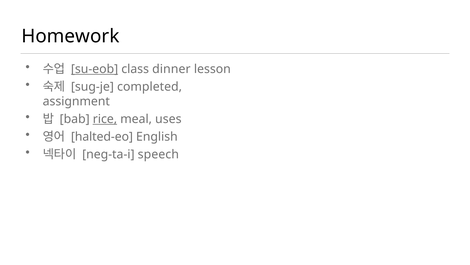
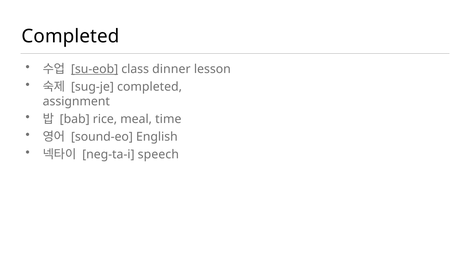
Homework at (71, 36): Homework -> Completed
rice underline: present -> none
uses: uses -> time
halted-eo: halted-eo -> sound-eo
